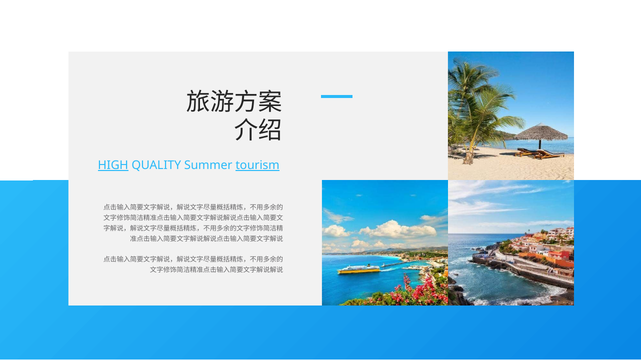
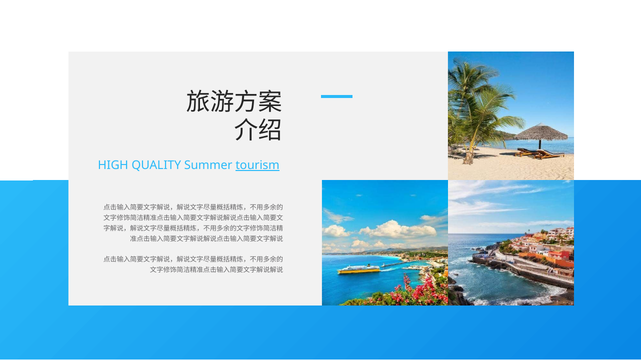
HIGH underline: present -> none
